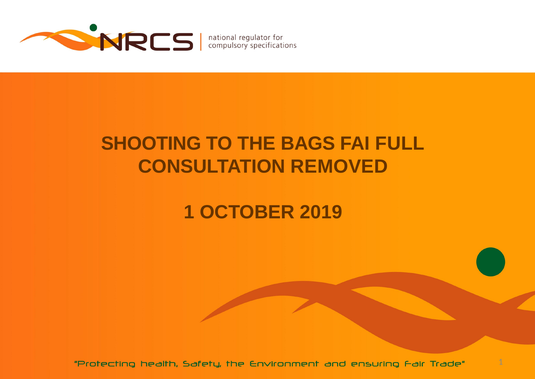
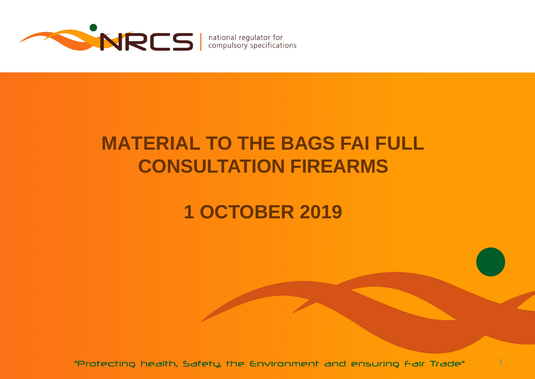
SHOOTING: SHOOTING -> MATERIAL
REMOVED: REMOVED -> FIREARMS
